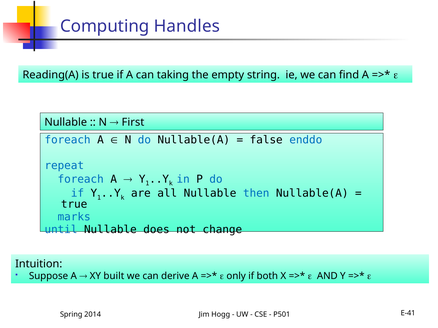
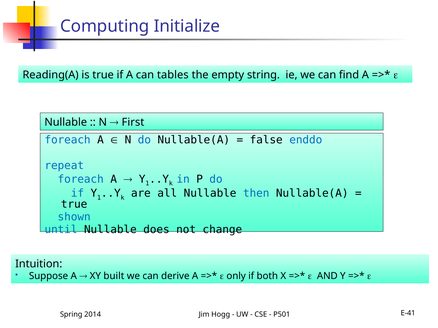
Handles: Handles -> Initialize
taking: taking -> tables
marks: marks -> shown
